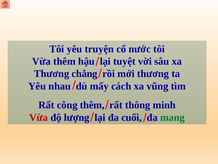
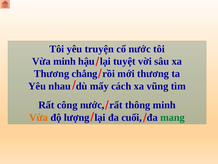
Vừa thêm: thêm -> minh
công thêm: thêm -> nước
Vừa at (39, 117) colour: red -> orange
